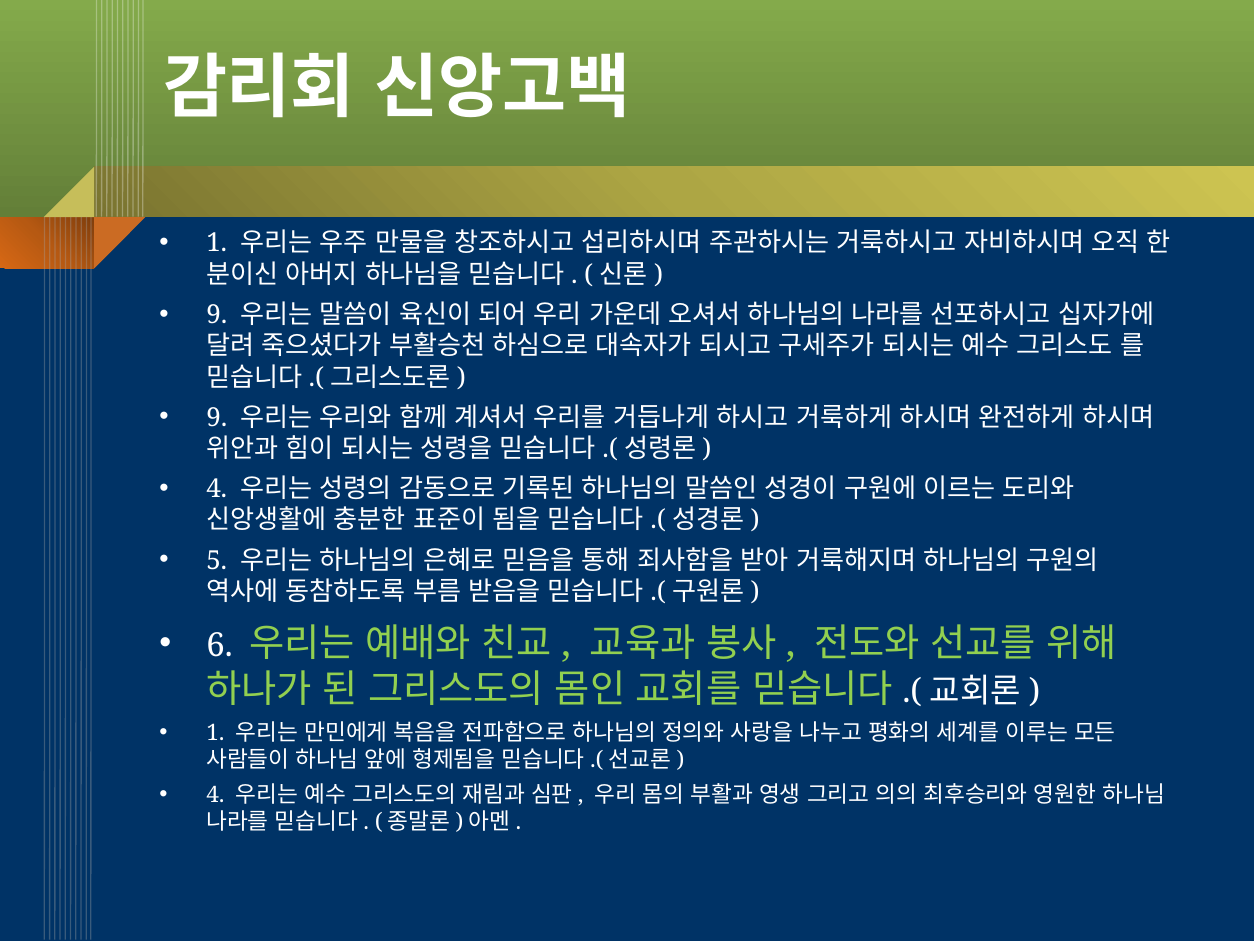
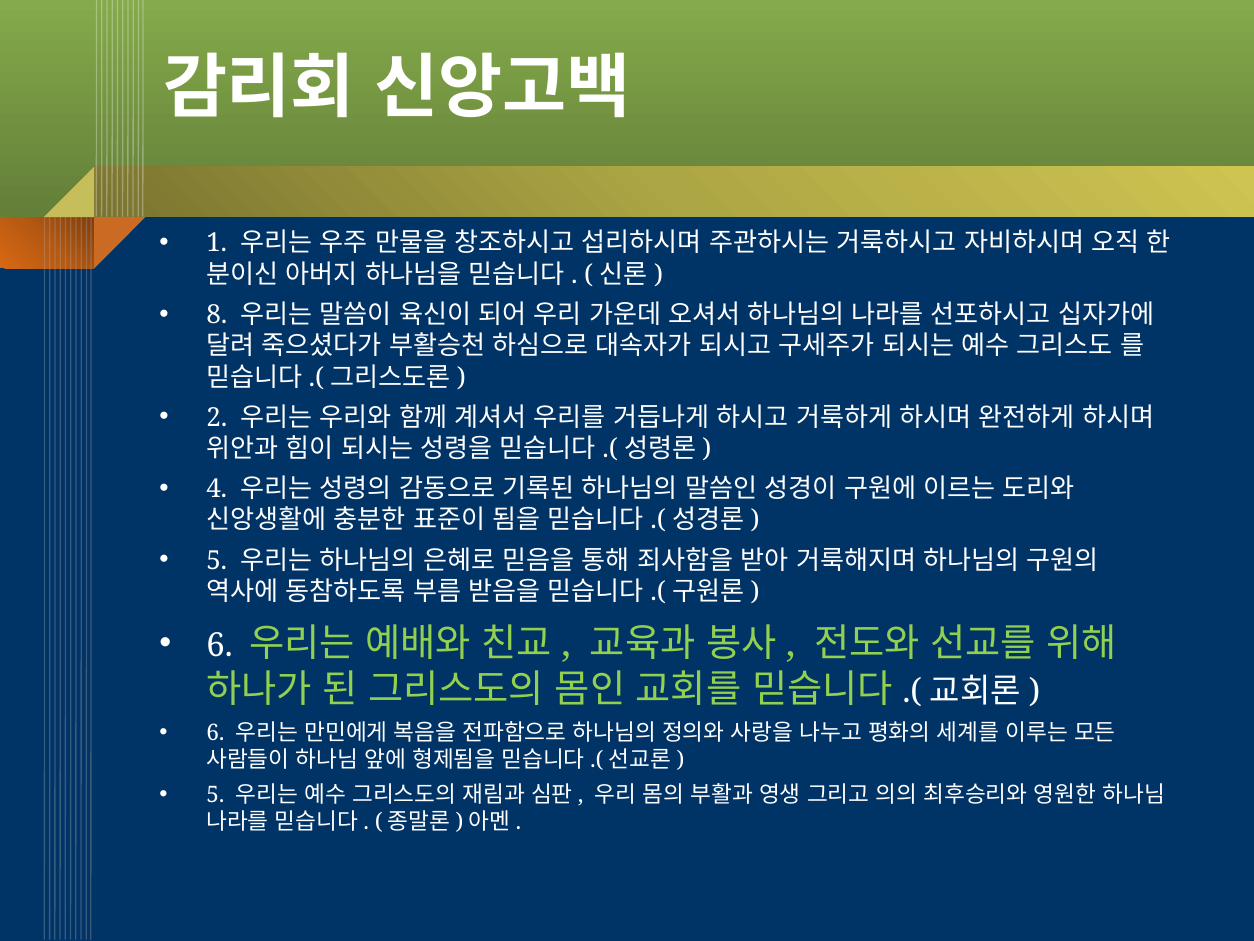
9 at (217, 315): 9 -> 8
9 at (217, 417): 9 -> 2
1 at (215, 733): 1 -> 6
4 at (215, 795): 4 -> 5
